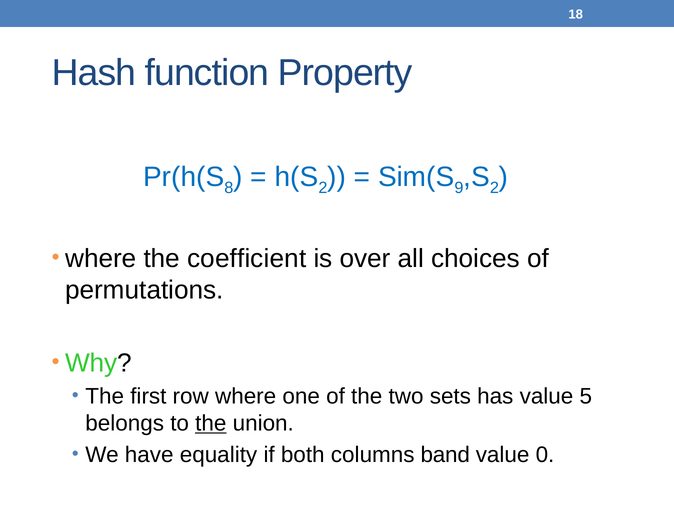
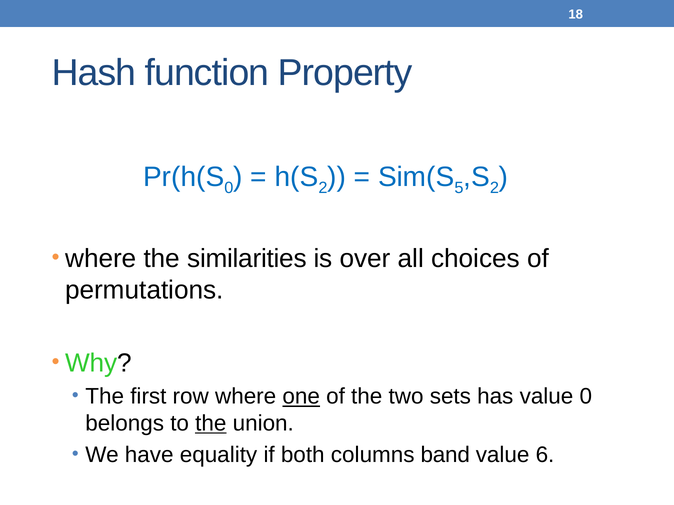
8 at (229, 188): 8 -> 0
9: 9 -> 5
coefficient: coefficient -> similarities
one underline: none -> present
value 5: 5 -> 0
0: 0 -> 6
